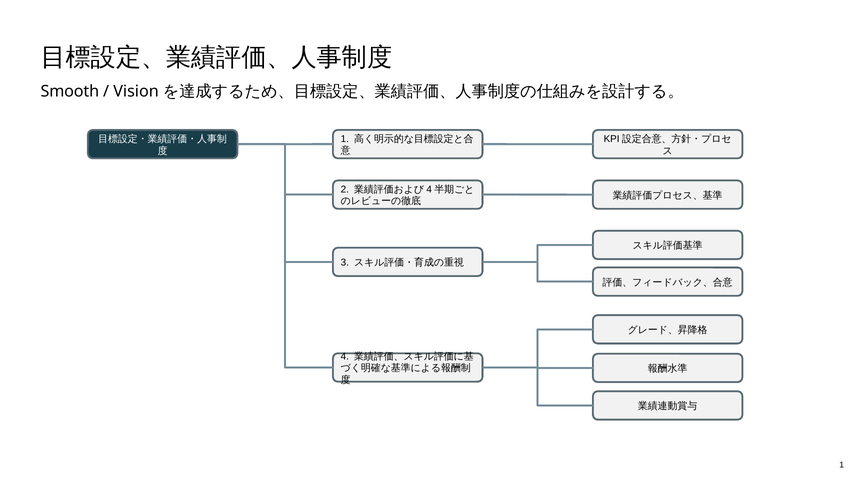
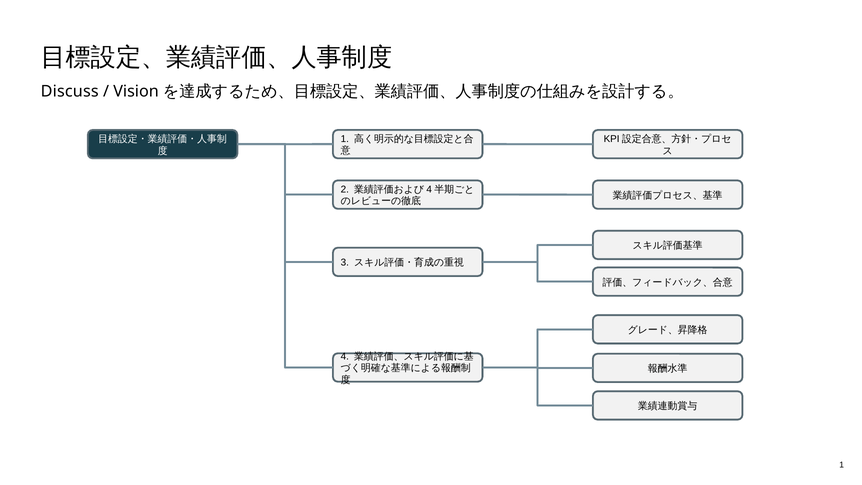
Smooth: Smooth -> Discuss
